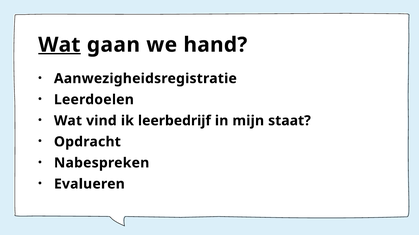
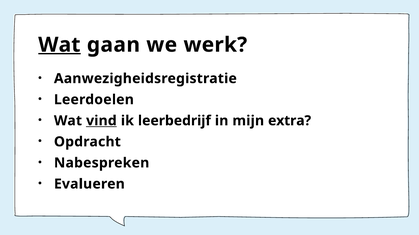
hand: hand -> werk
vind underline: none -> present
staat: staat -> extra
